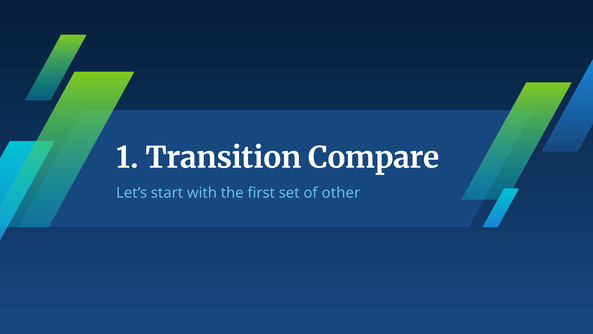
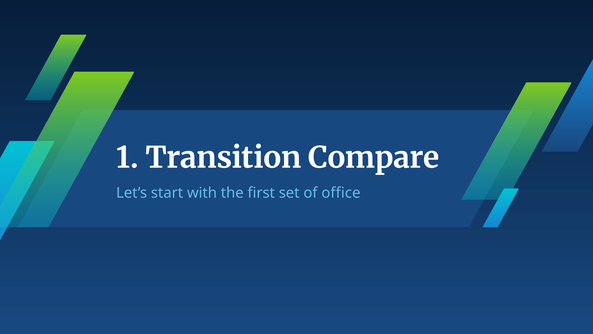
other: other -> office
